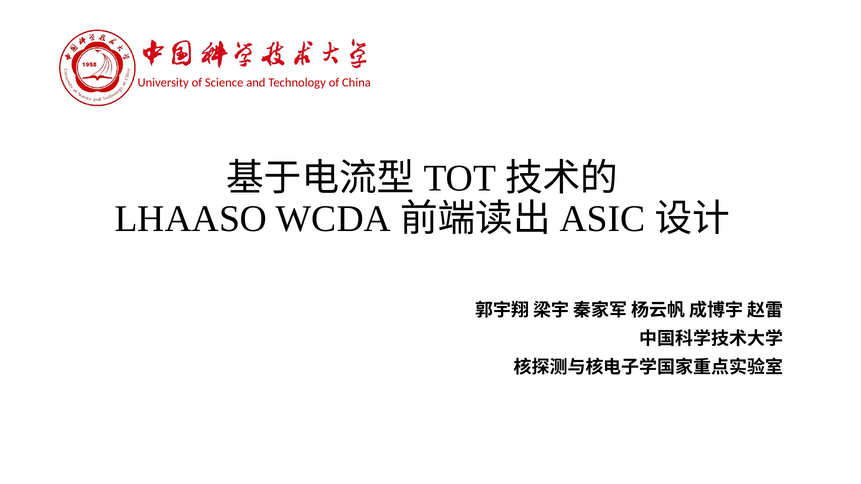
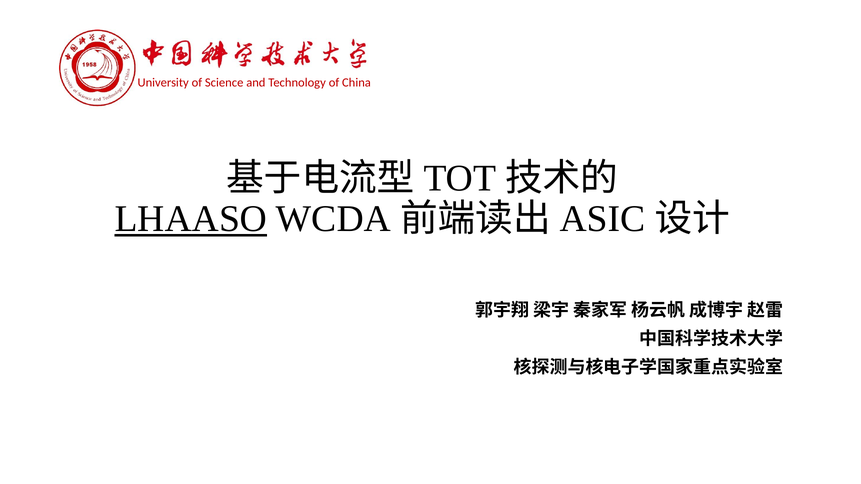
LHAASO underline: none -> present
